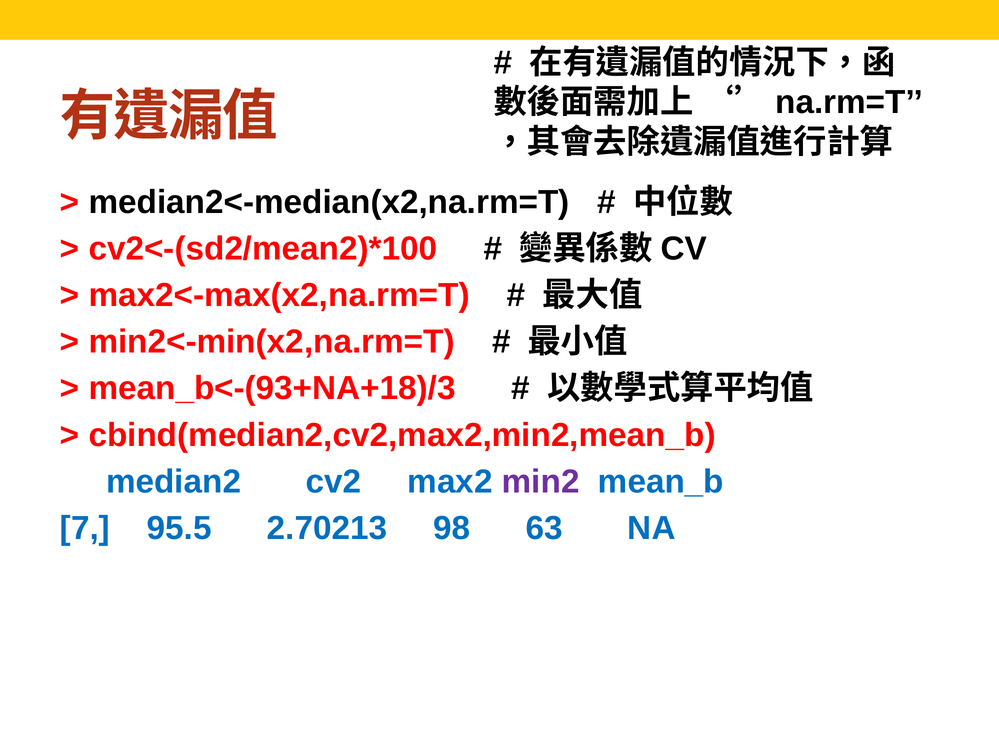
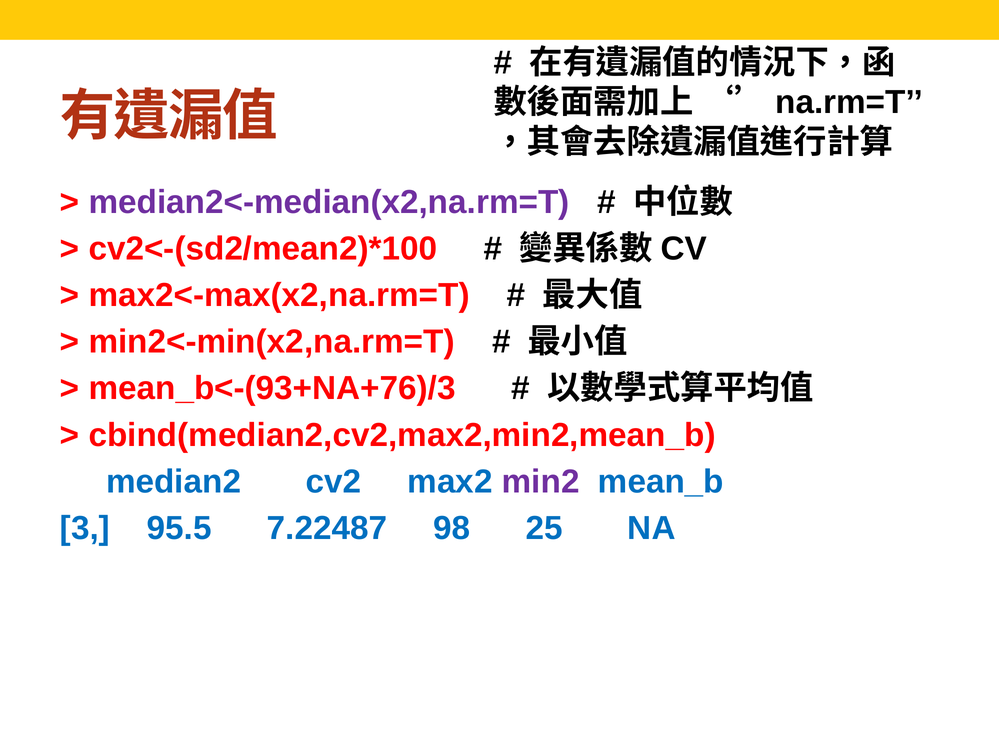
median2<-median(x2,na.rm=T colour: black -> purple
mean_b<-(93+NA+18)/3: mean_b<-(93+NA+18)/3 -> mean_b<-(93+NA+76)/3
7: 7 -> 3
2.70213: 2.70213 -> 7.22487
63: 63 -> 25
